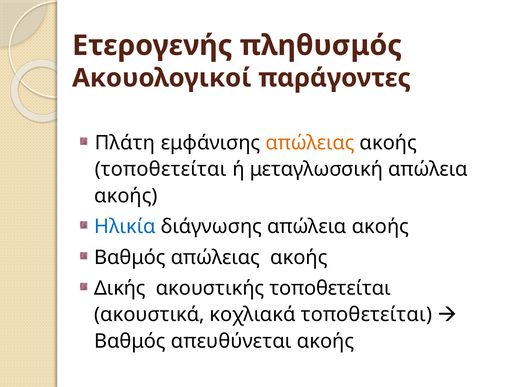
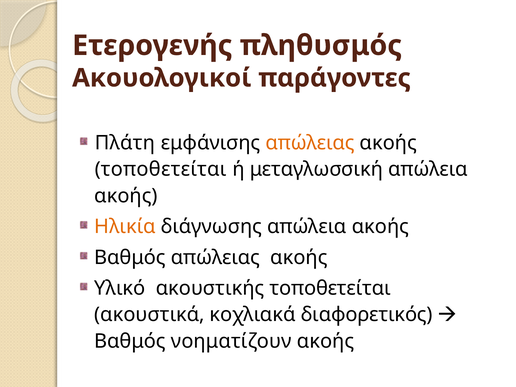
Ηλικία colour: blue -> orange
Δικής: Δικής -> Υλικό
κοχλιακά τοποθετείται: τοποθετείται -> διαφορετικός
απευθύνεται: απευθύνεται -> νοηματίζουν
